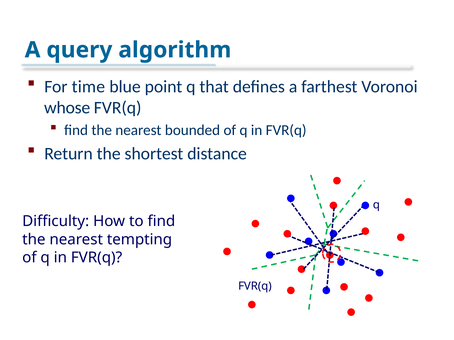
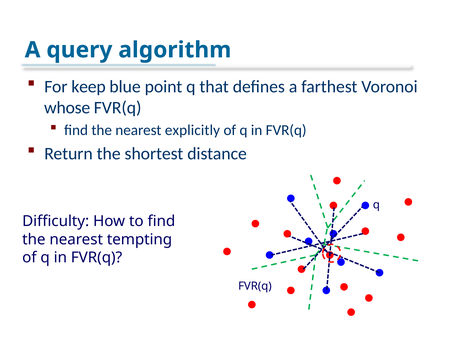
time: time -> keep
bounded: bounded -> explicitly
